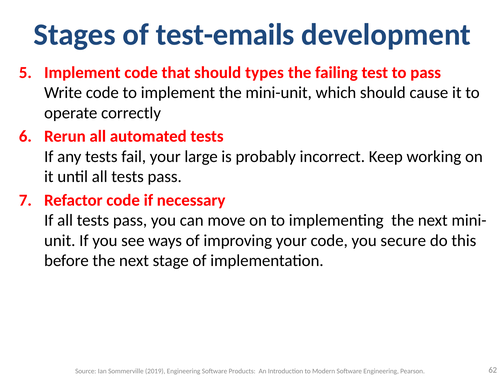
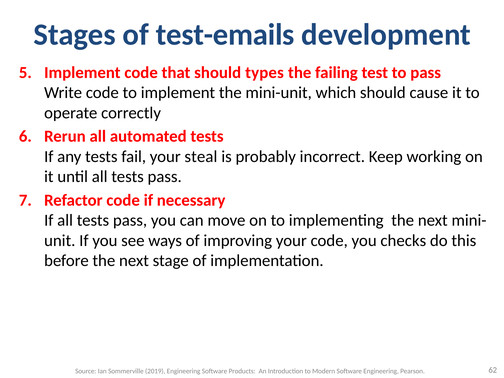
large: large -> steal
secure: secure -> checks
